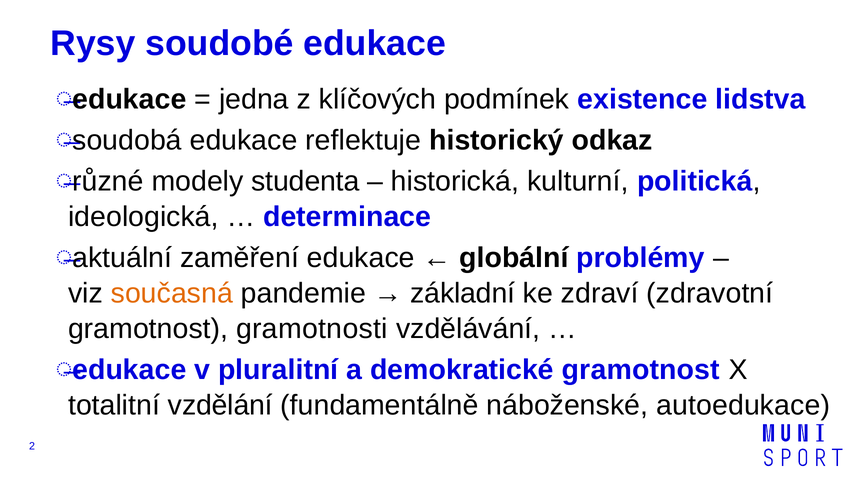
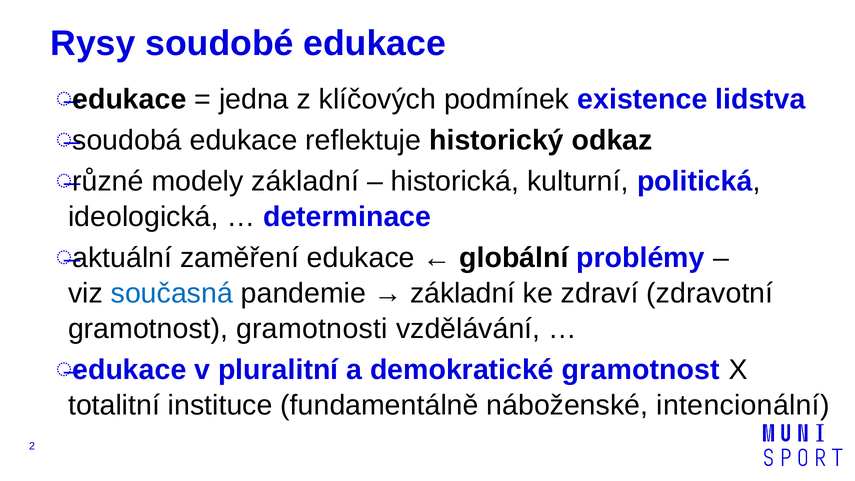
modely studenta: studenta -> základní
současná colour: orange -> blue
vzdělání: vzdělání -> instituce
autoedukace: autoedukace -> intencionální
